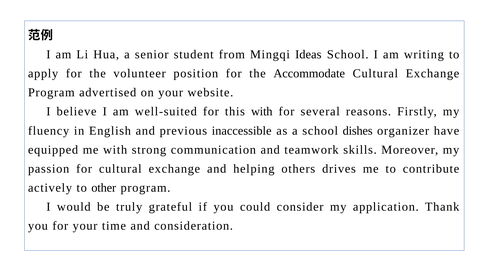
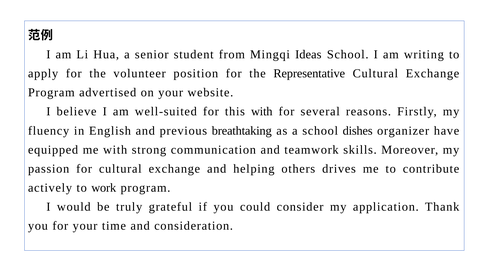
Accommodate: Accommodate -> Representative
inaccessible: inaccessible -> breathtaking
other: other -> work
